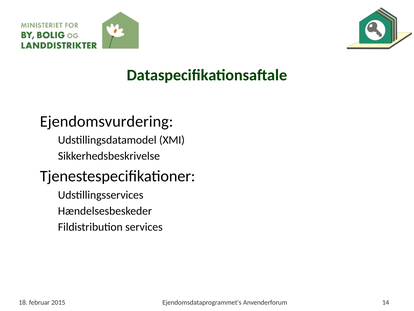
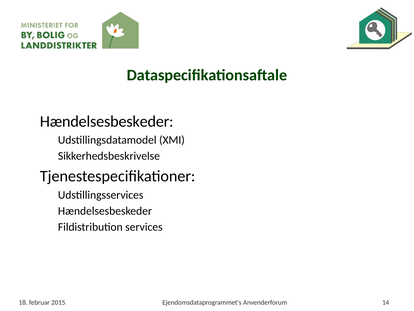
Ejendomsvurdering at (107, 121): Ejendomsvurdering -> Hændelsesbeskeder
